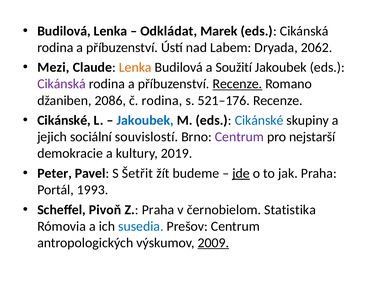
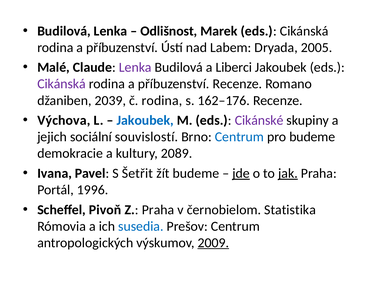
Odkládat: Odkládat -> Odlišnost
2062: 2062 -> 2005
Mezi: Mezi -> Malé
Lenka at (135, 68) colour: orange -> purple
Soužití: Soužití -> Liberci
Recenze at (237, 84) underline: present -> none
2086: 2086 -> 2039
521–176: 521–176 -> 162–176
Cikánské at (64, 121): Cikánské -> Výchova
Cikánské at (259, 121) colour: blue -> purple
Centrum at (239, 137) colour: purple -> blue
pro nejstarší: nejstarší -> budeme
2019: 2019 -> 2089
Peter: Peter -> Ivana
jak underline: none -> present
1993: 1993 -> 1996
